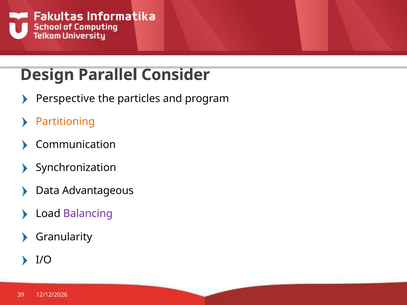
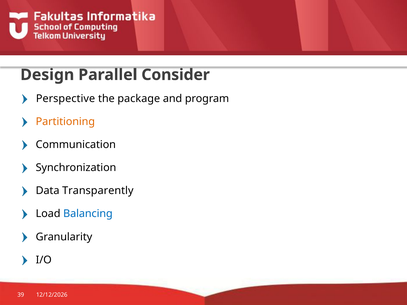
particles: particles -> package
Advantageous: Advantageous -> Transparently
Balancing colour: purple -> blue
